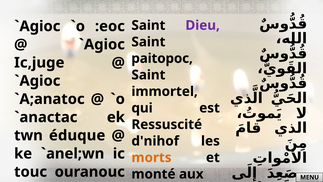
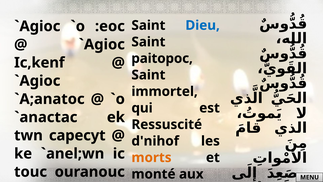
Dieu colour: purple -> blue
Ic,juge: Ic,juge -> Ic,kenf
éduque: éduque -> capecyt
